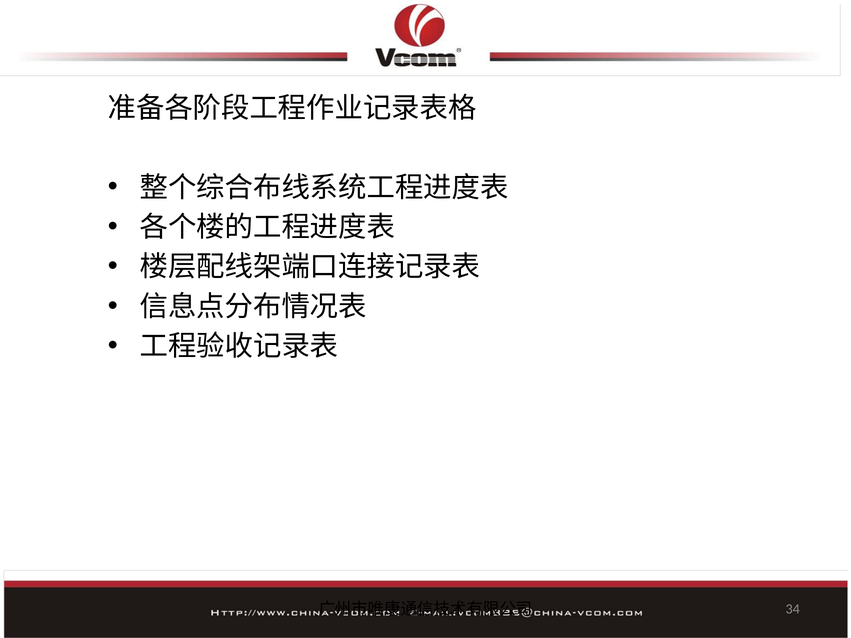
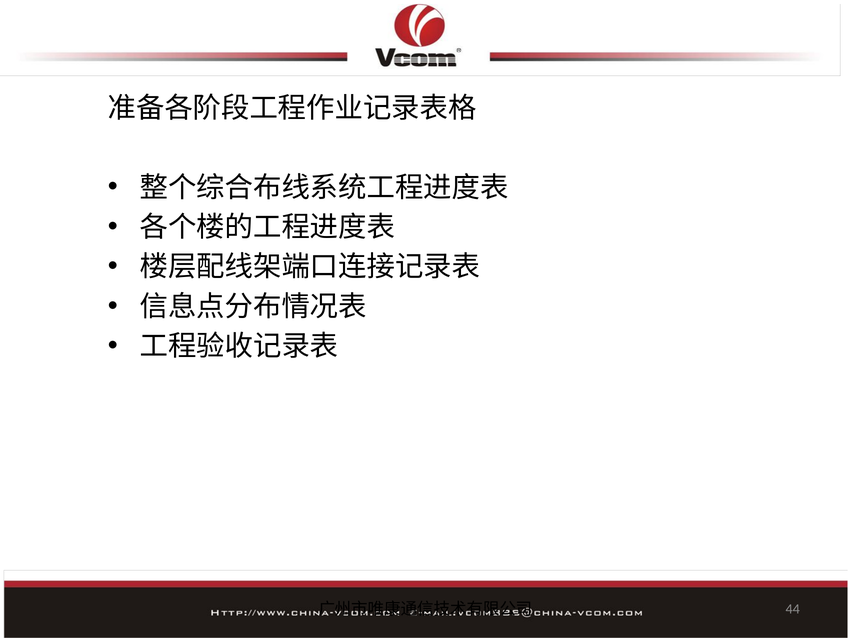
34: 34 -> 44
